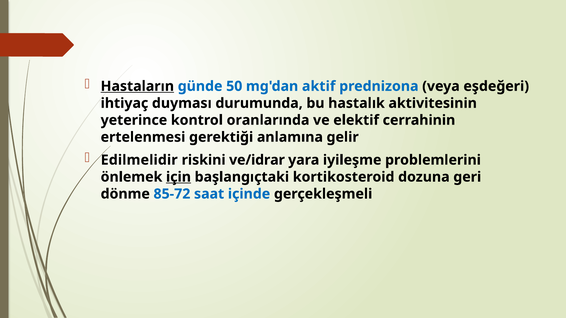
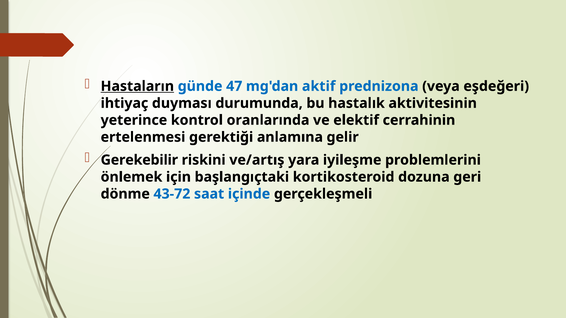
50: 50 -> 47
Edilmelidir: Edilmelidir -> Gerekebilir
ve/idrar: ve/idrar -> ve/artış
için underline: present -> none
85-72: 85-72 -> 43-72
